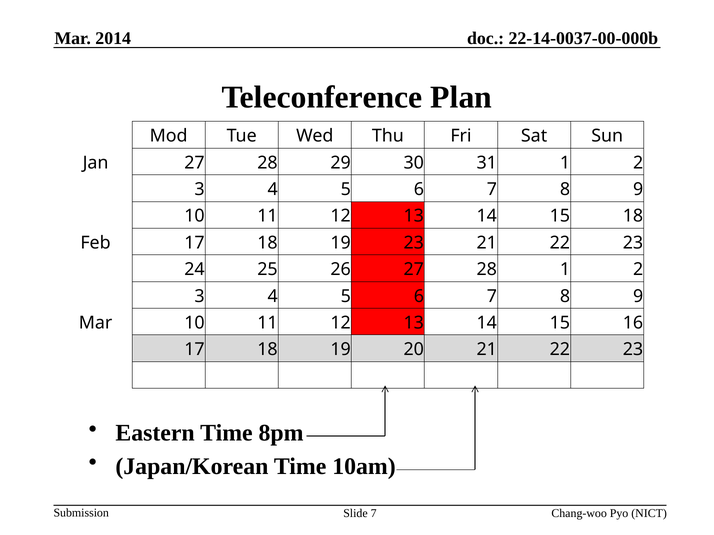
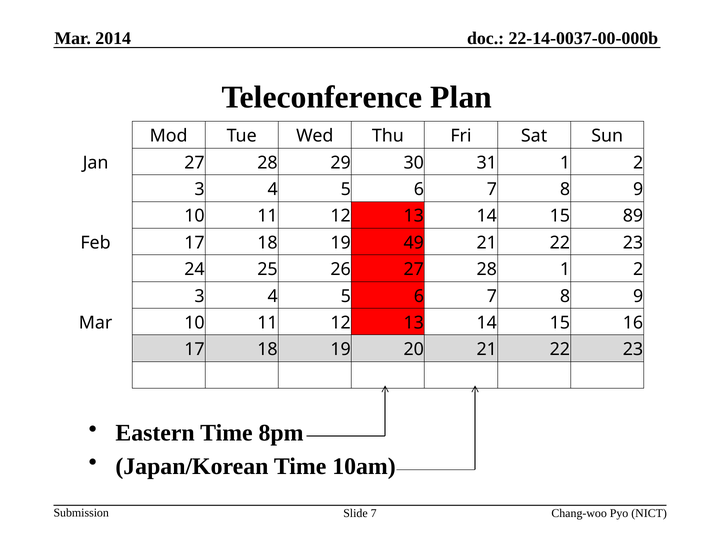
15 18: 18 -> 89
19 23: 23 -> 49
